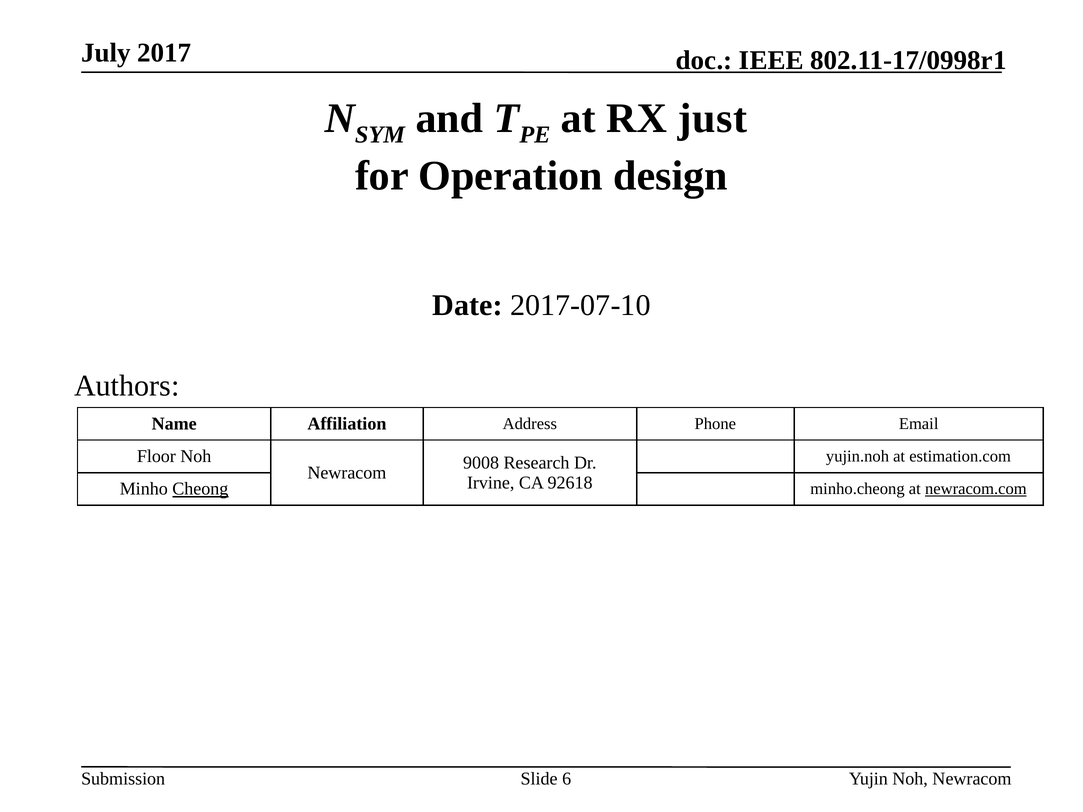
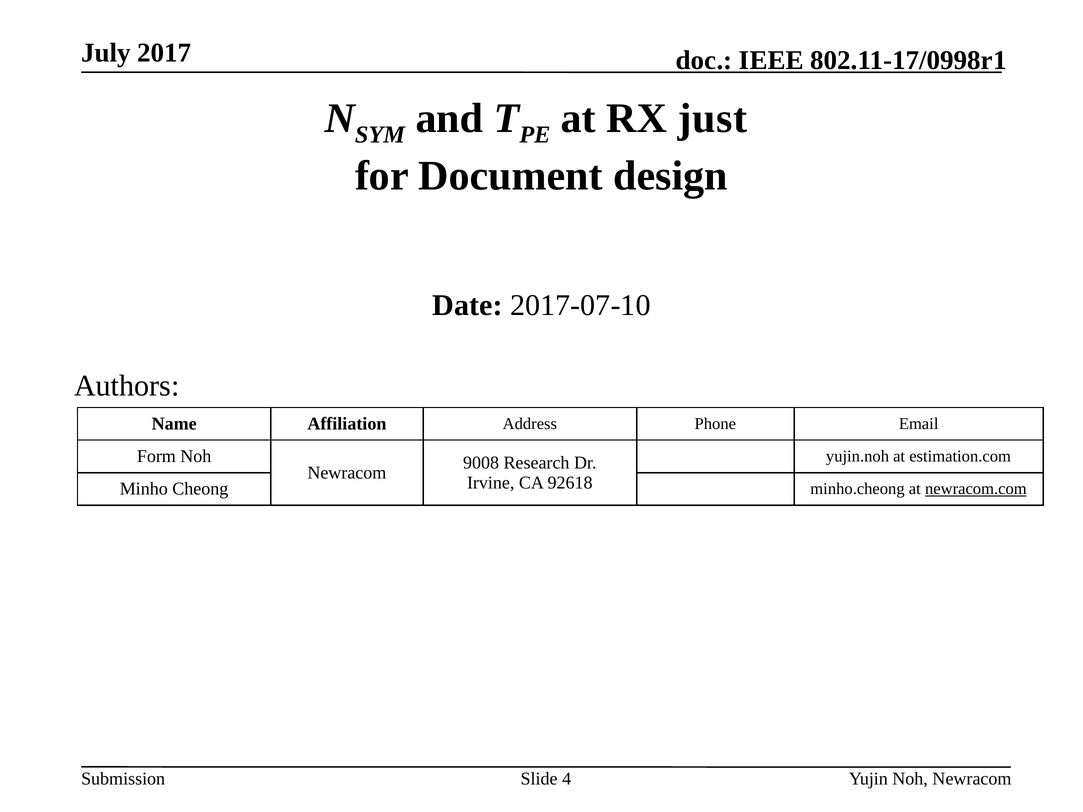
Operation: Operation -> Document
Floor: Floor -> Form
Cheong underline: present -> none
6: 6 -> 4
